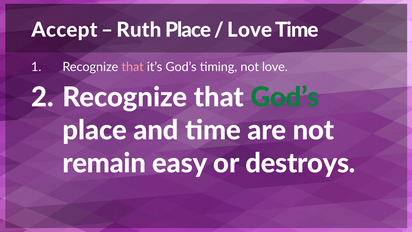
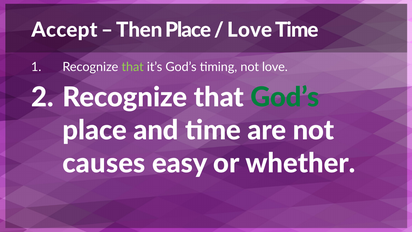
Ruth: Ruth -> Then
that at (133, 67) colour: pink -> light green
remain: remain -> causes
destroys: destroys -> whether
